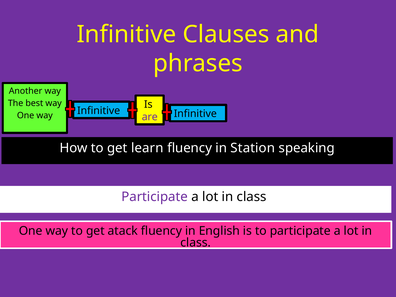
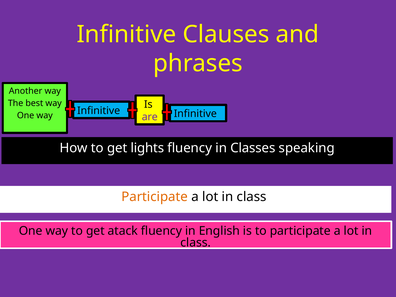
learn: learn -> lights
Station: Station -> Classes
Participate at (155, 197) colour: purple -> orange
